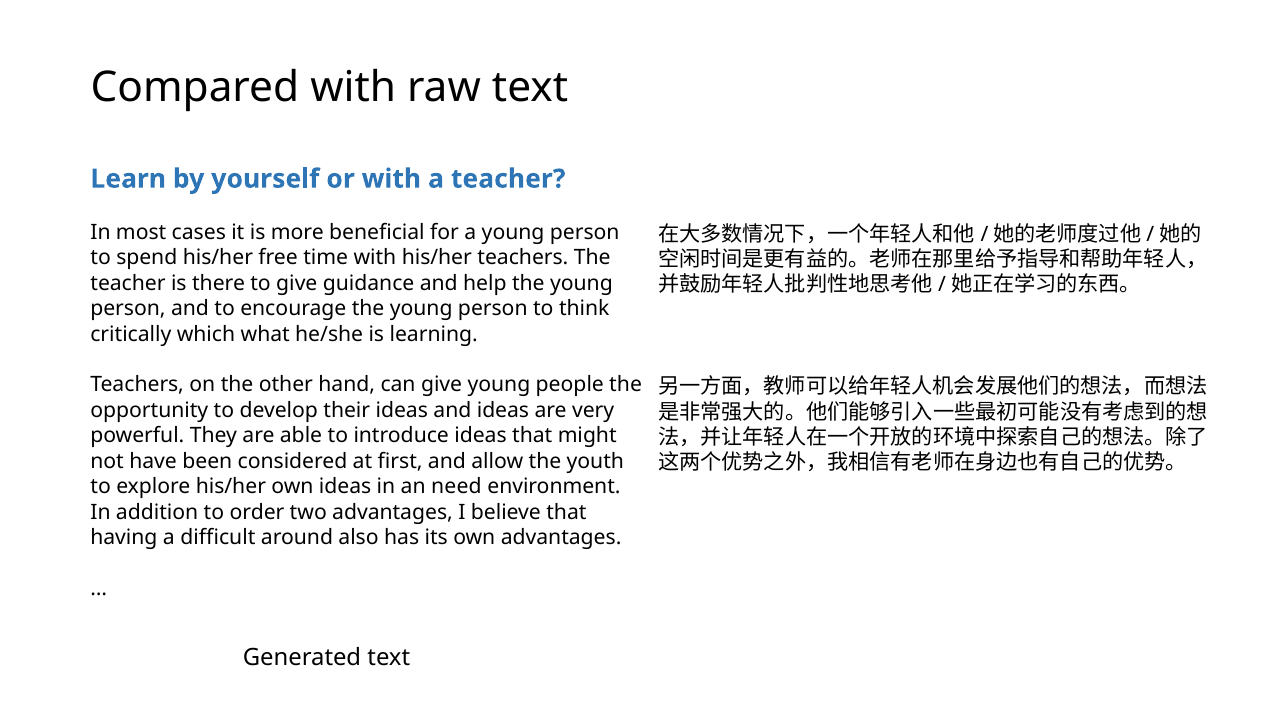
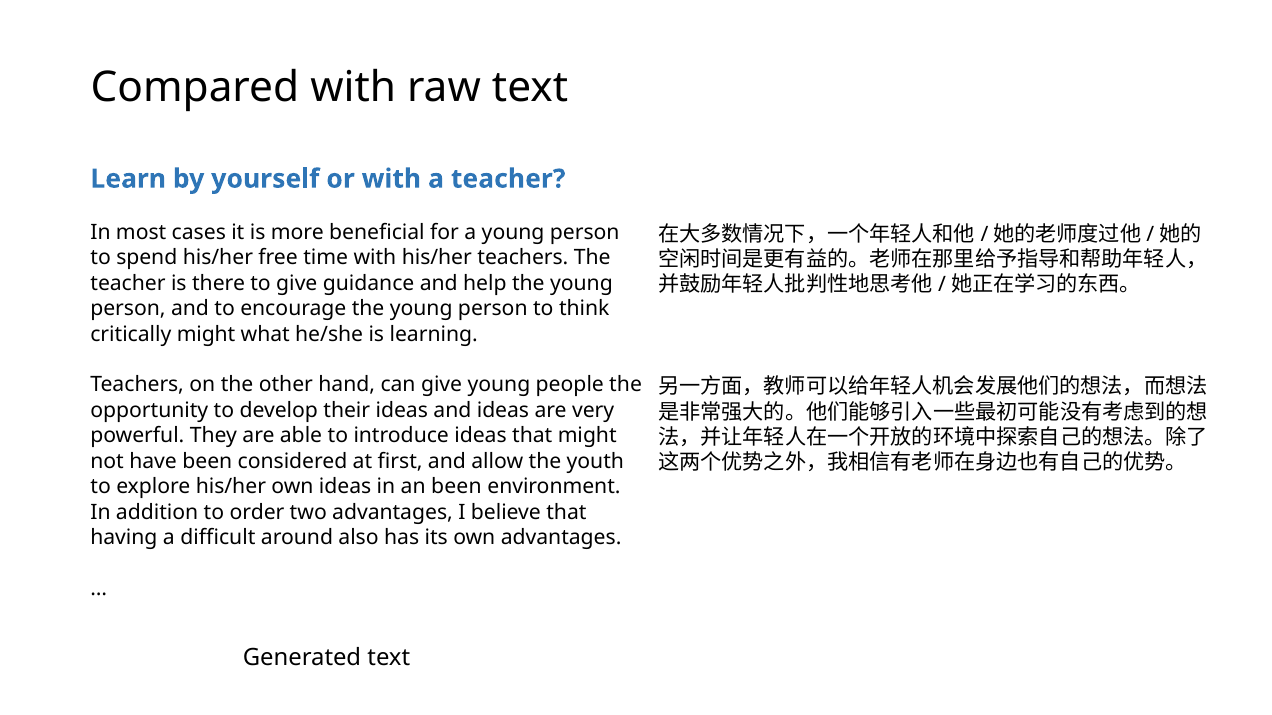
critically which: which -> might
an need: need -> been
